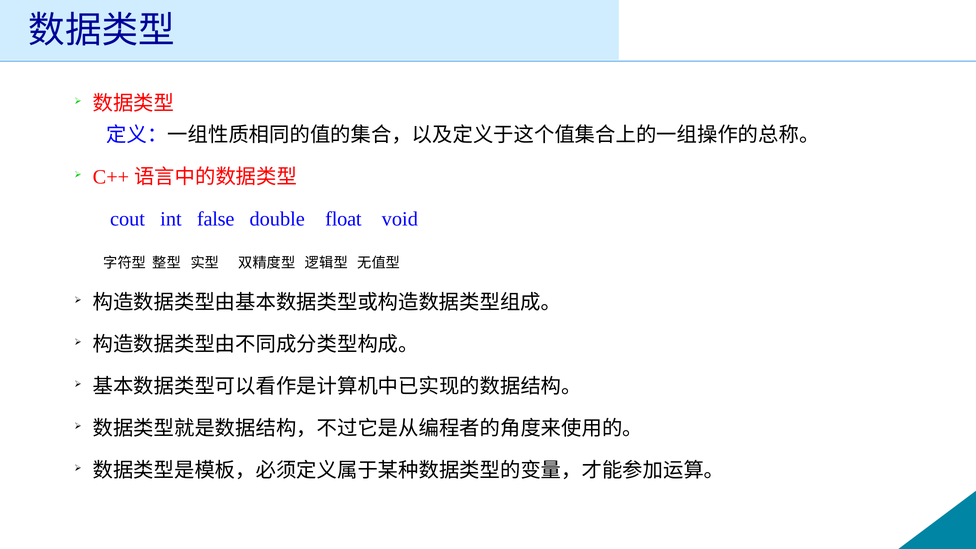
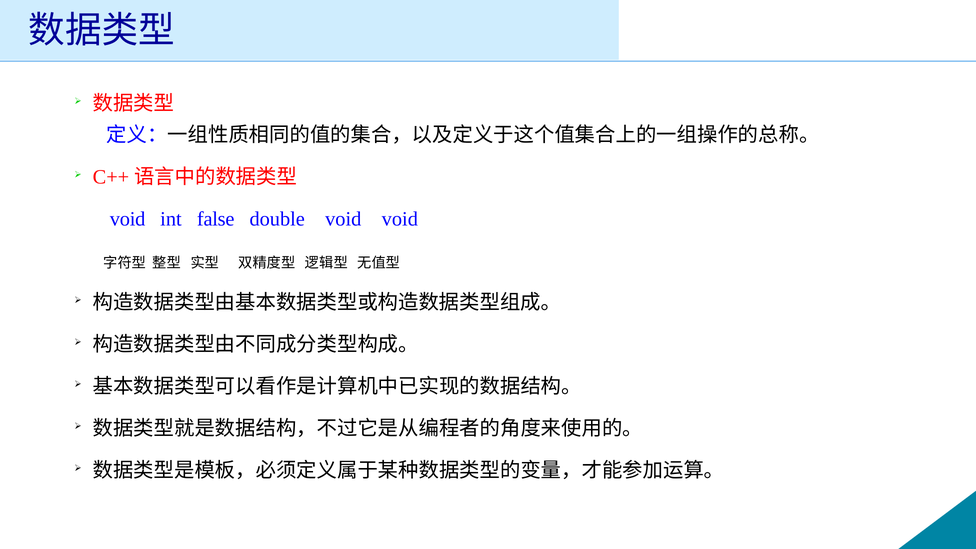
cout at (128, 219): cout -> void
double float: float -> void
